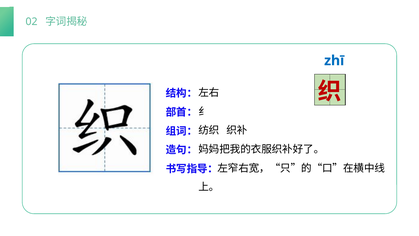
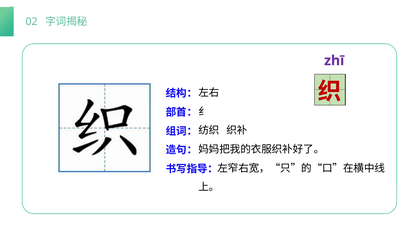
zhī colour: blue -> purple
